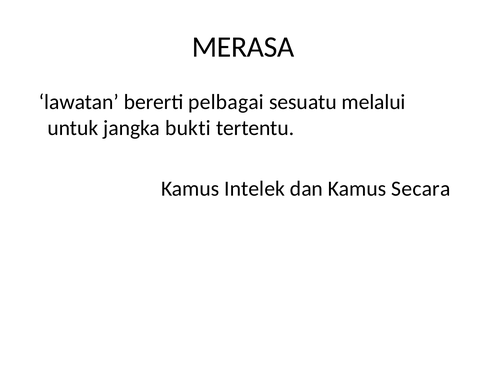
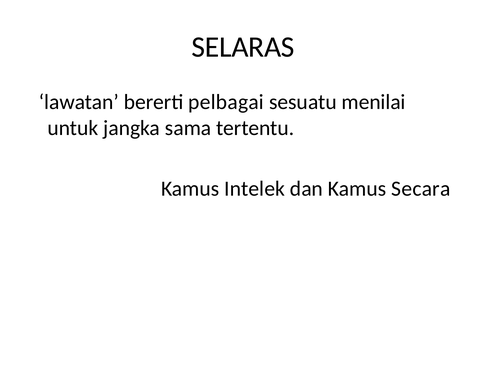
MERASA: MERASA -> SELARAS
melalui: melalui -> menilai
bukti: bukti -> sama
